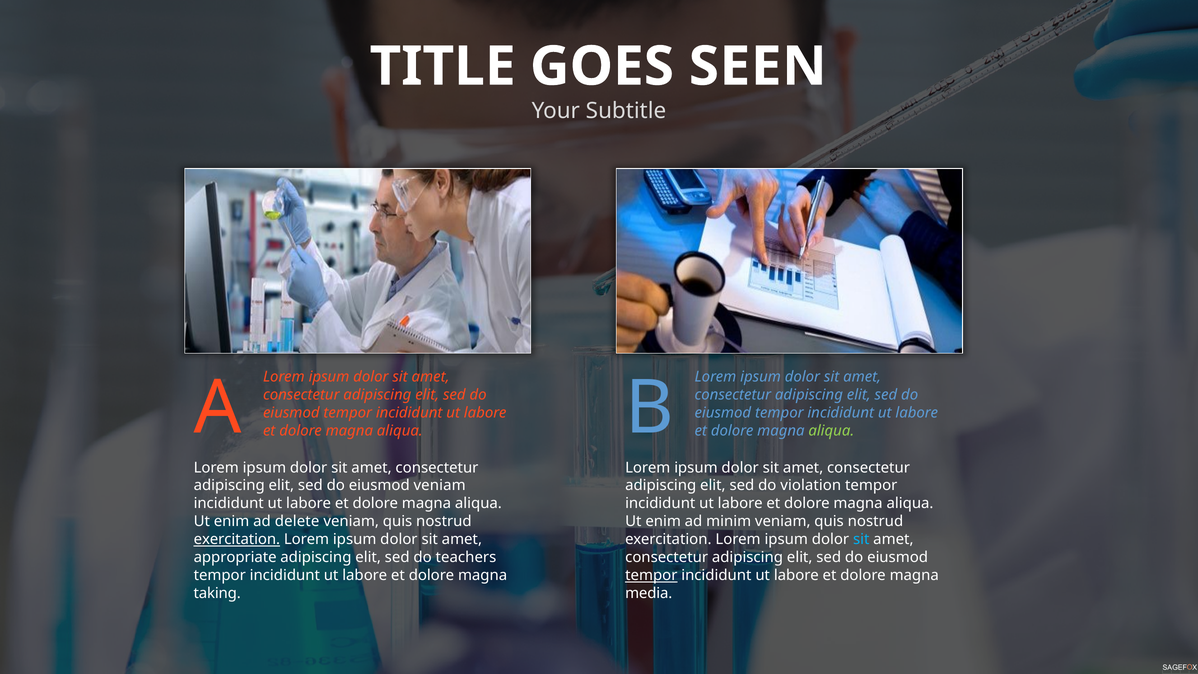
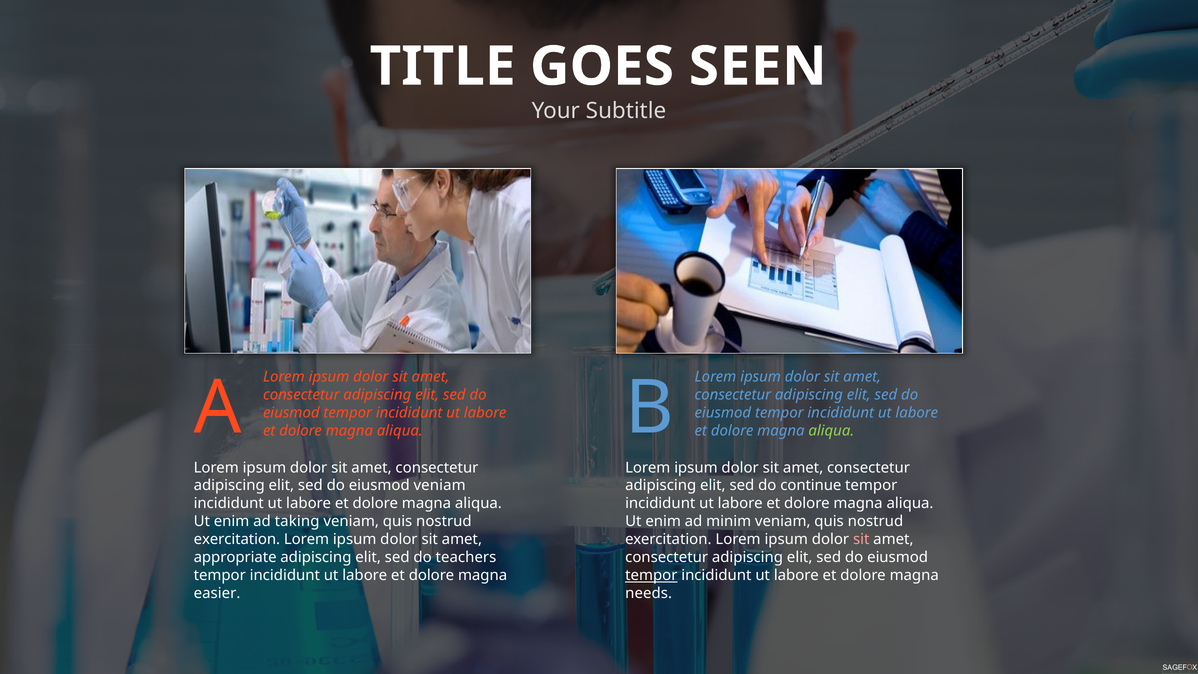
violation: violation -> continue
delete: delete -> taking
exercitation at (237, 539) underline: present -> none
sit at (861, 539) colour: light blue -> pink
taking: taking -> easier
media: media -> needs
